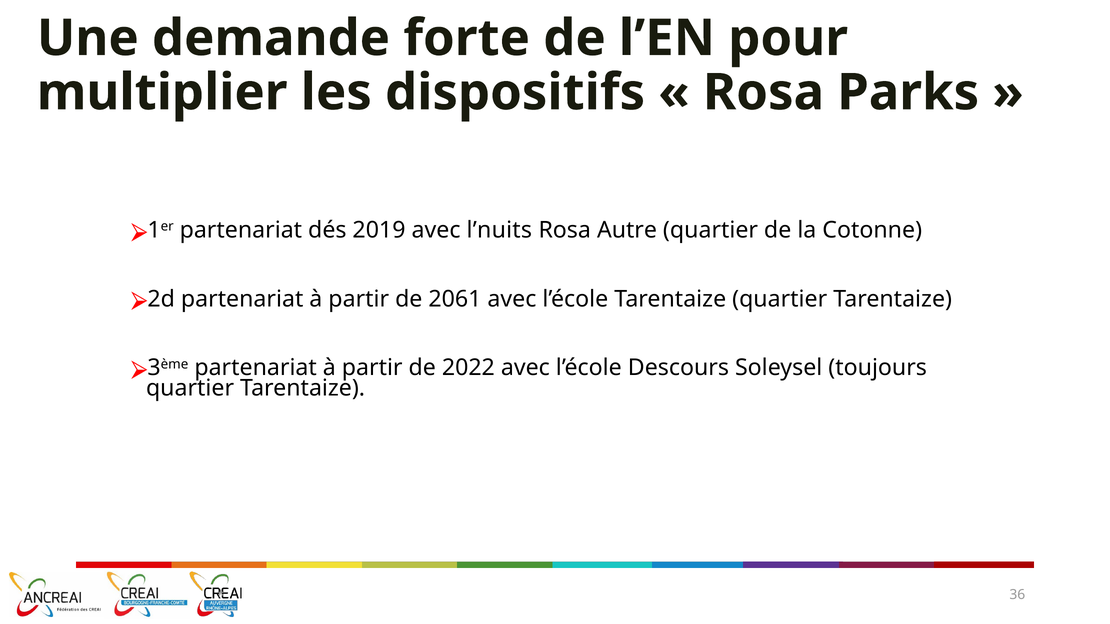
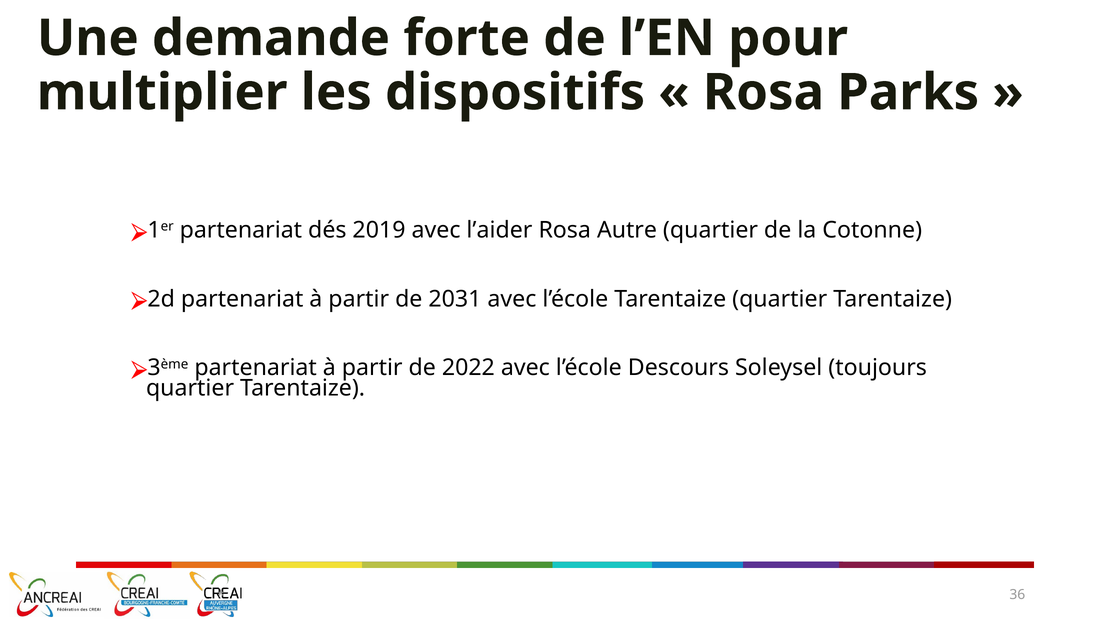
l’nuits: l’nuits -> l’aider
2061: 2061 -> 2031
